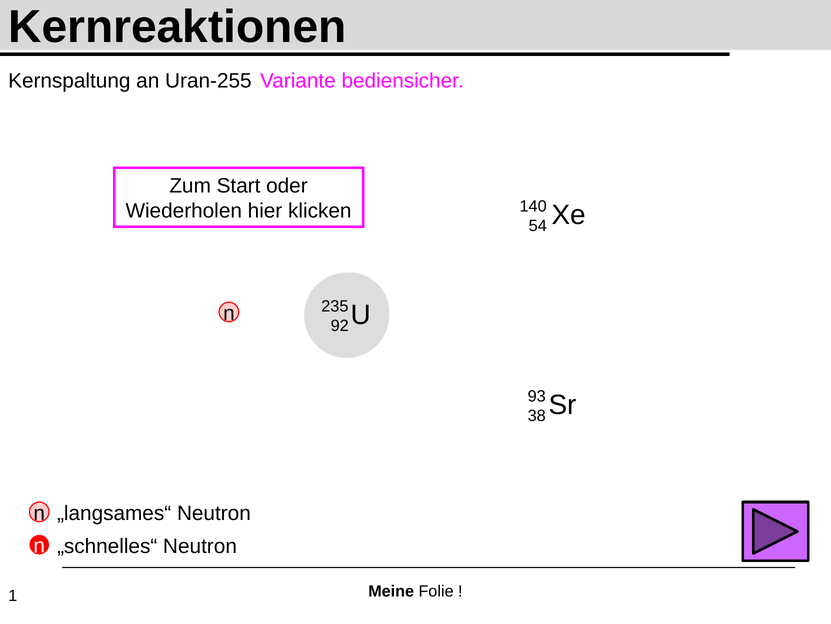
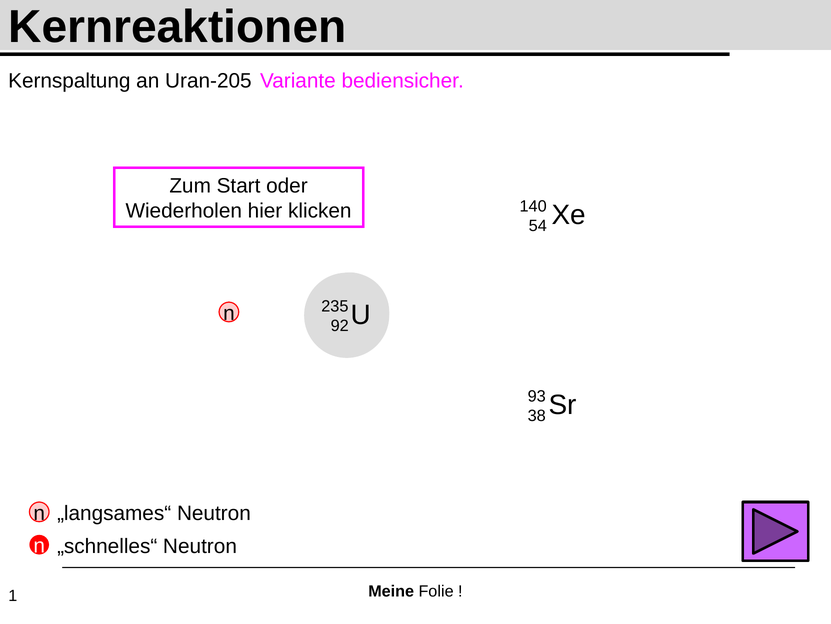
Uran-255: Uran-255 -> Uran-205
